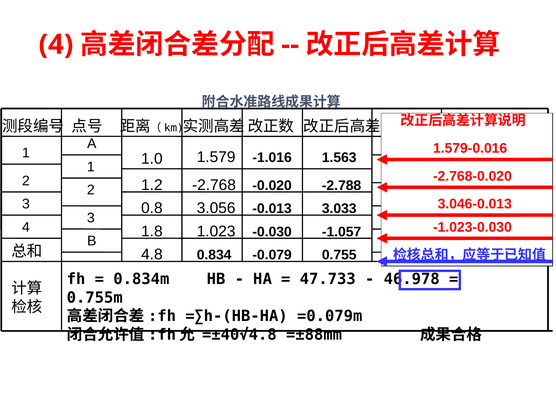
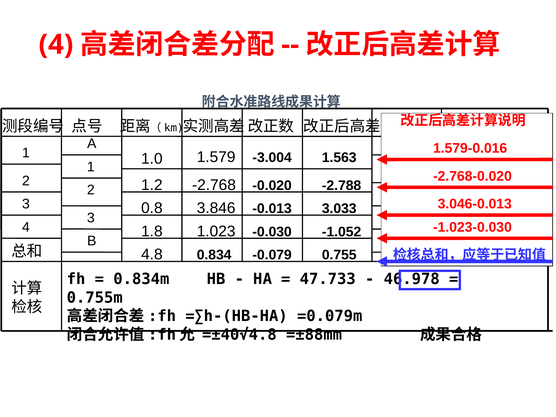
-1.016: -1.016 -> -3.004
3.056: 3.056 -> 3.846
-1.057: -1.057 -> -1.052
